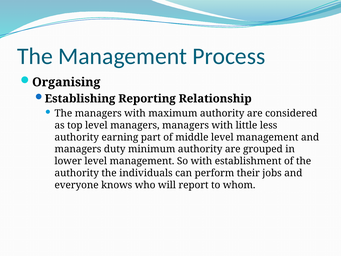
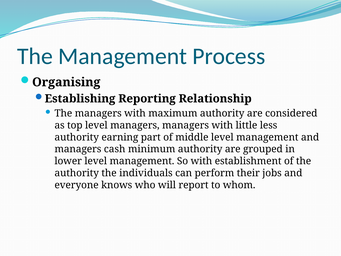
duty: duty -> cash
